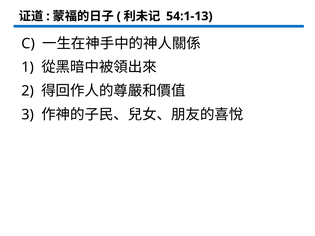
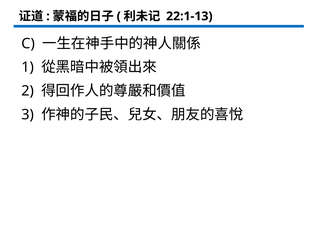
54:1-13: 54:1-13 -> 22:1-13
